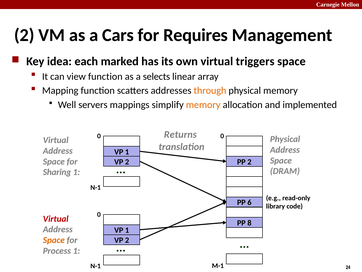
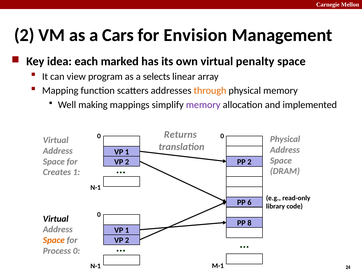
Requires: Requires -> Envision
triggers: triggers -> penalty
view function: function -> program
servers: servers -> making
memory at (203, 104) colour: orange -> purple
Sharing: Sharing -> Creates
Virtual at (56, 218) colour: red -> black
Process 1: 1 -> 0
